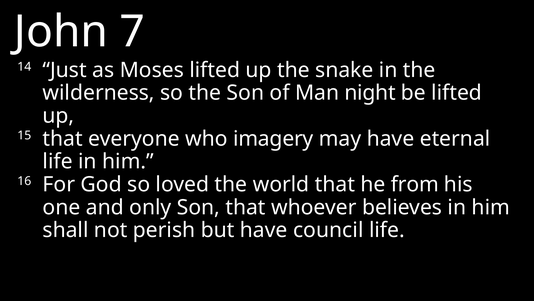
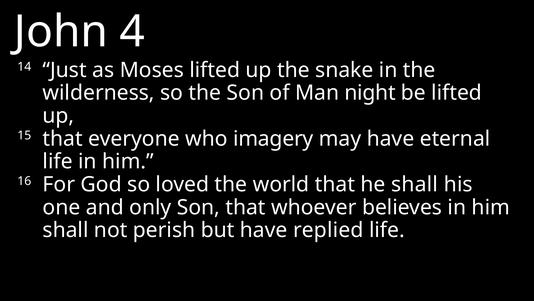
7: 7 -> 4
he from: from -> shall
council: council -> replied
